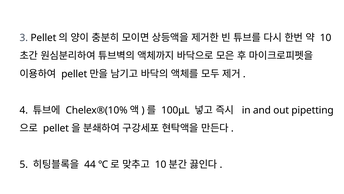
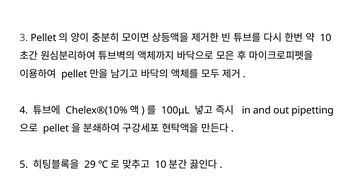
44: 44 -> 29
